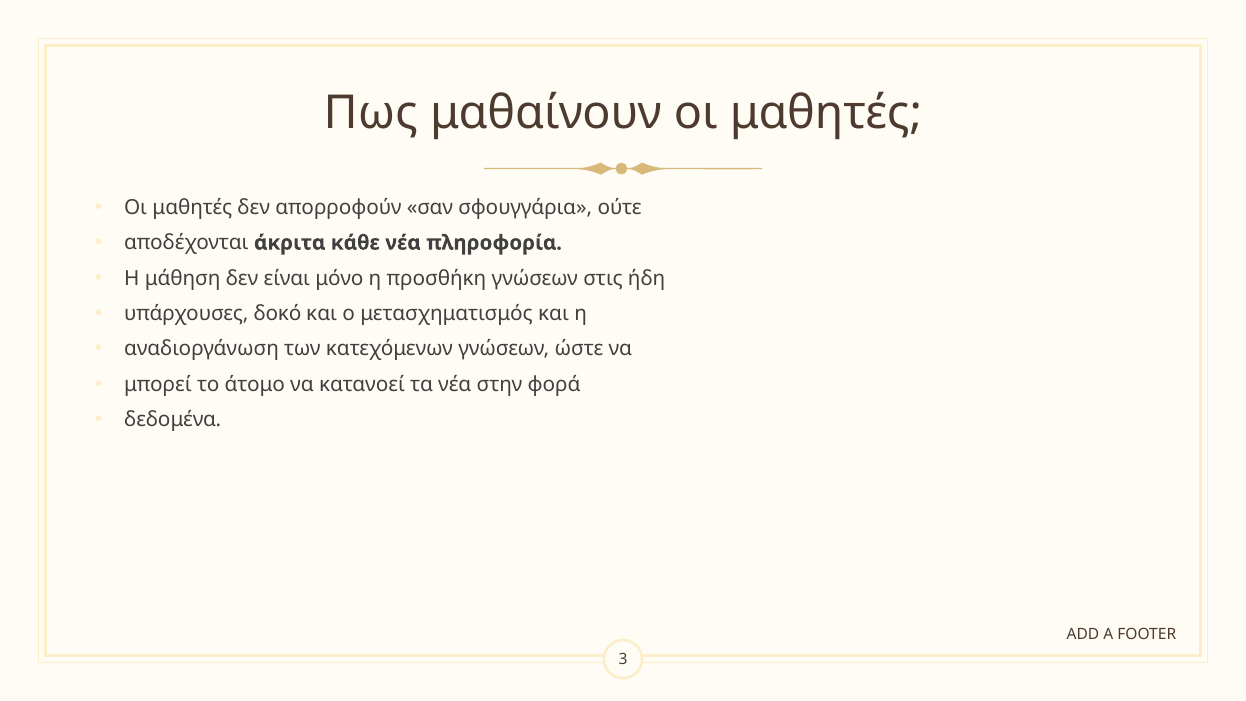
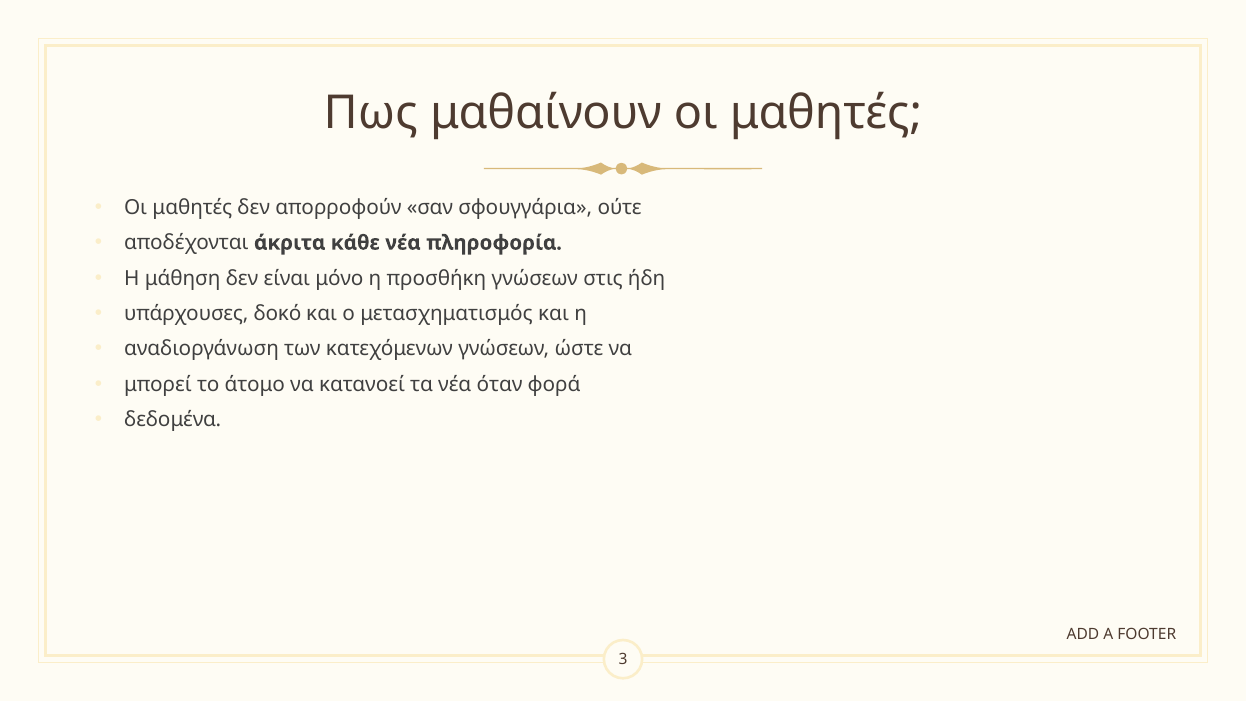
στην: στην -> όταν
